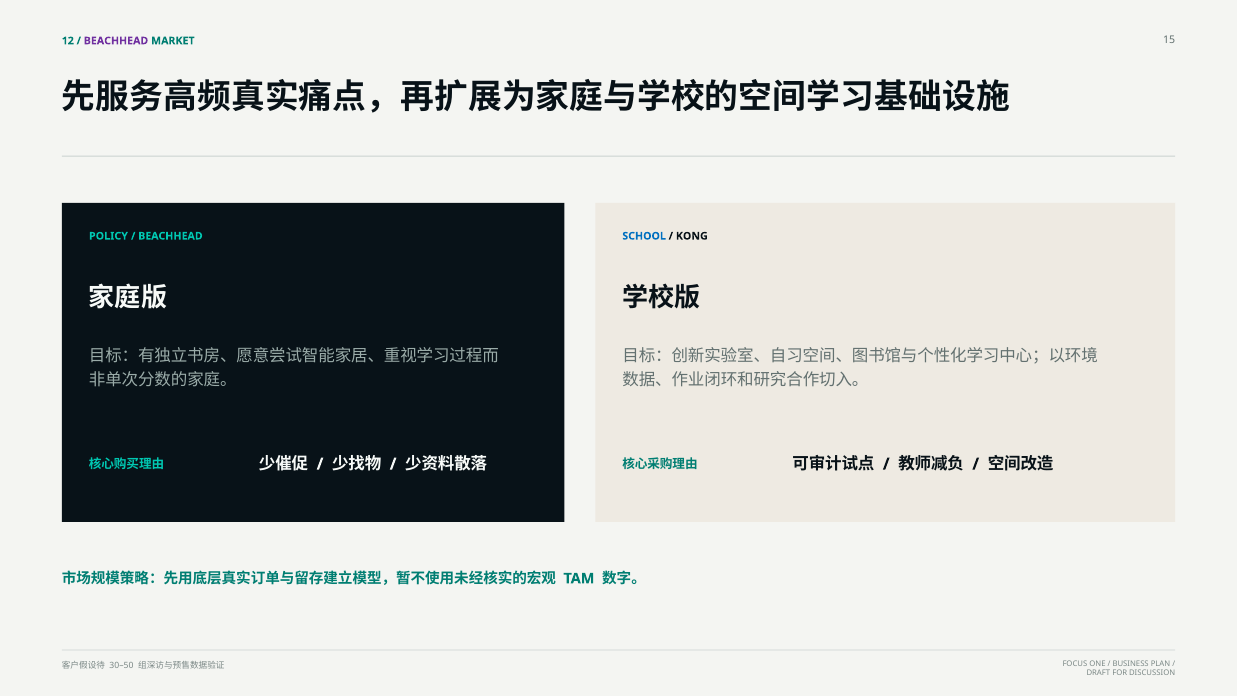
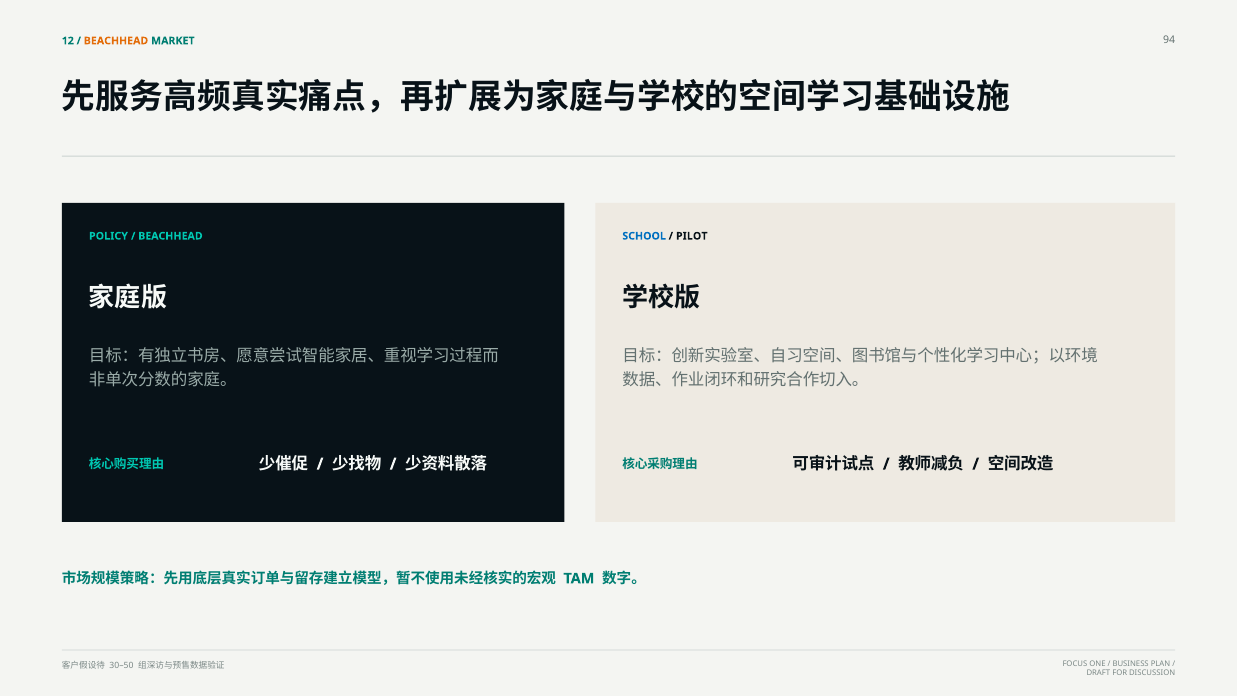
BEACHHEAD at (116, 41) colour: purple -> orange
15: 15 -> 94
KONG: KONG -> PILOT
